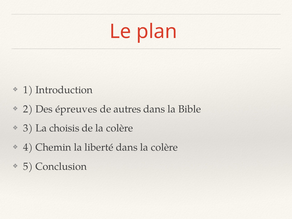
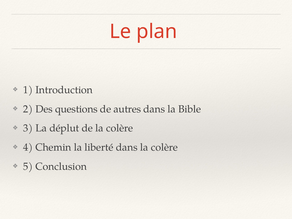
épreuves: épreuves -> questions
choisis: choisis -> déplut
